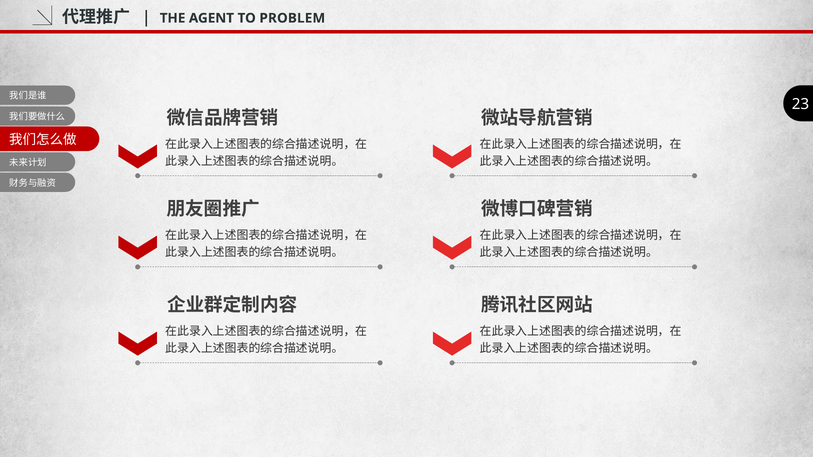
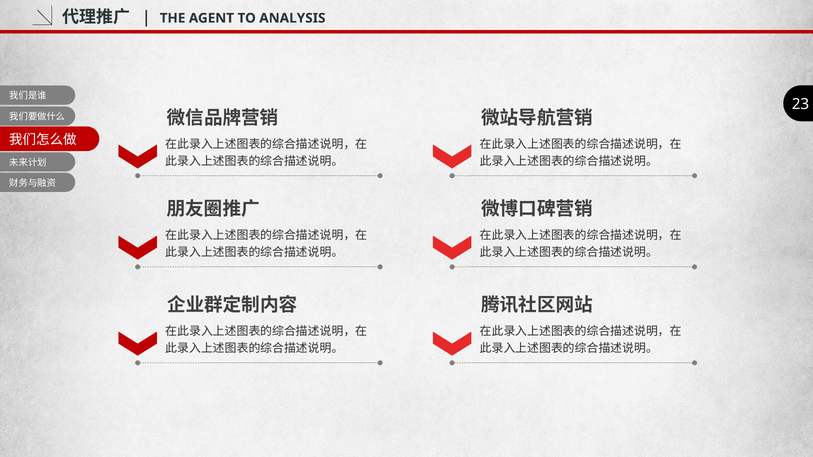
PROBLEM: PROBLEM -> ANALYSIS
